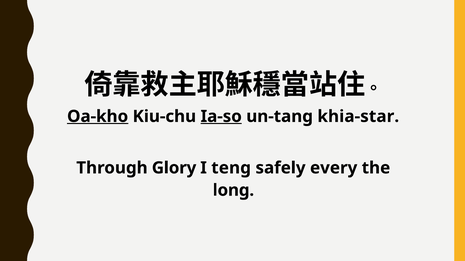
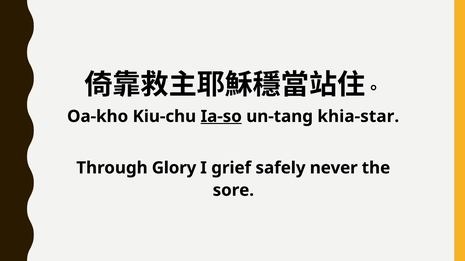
Oa-kho underline: present -> none
teng: teng -> grief
every: every -> never
long: long -> sore
